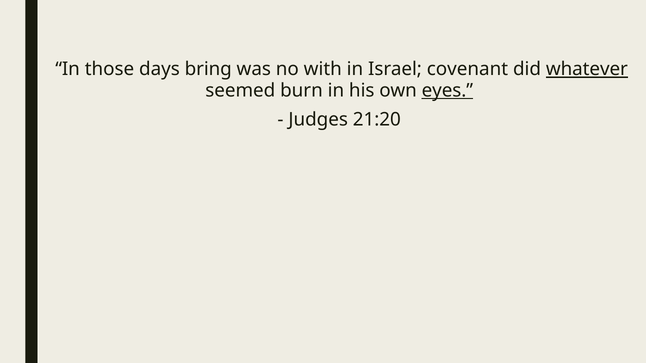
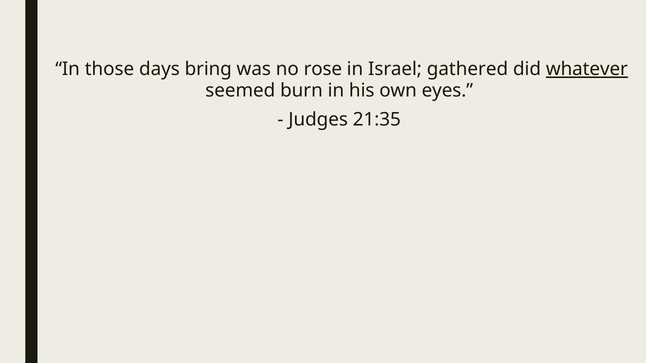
with: with -> rose
covenant: covenant -> gathered
eyes underline: present -> none
21:20: 21:20 -> 21:35
